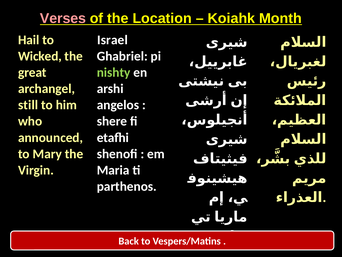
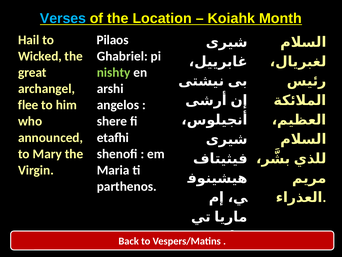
Verses colour: pink -> light blue
Israel: Israel -> Pilaos
still: still -> flee
